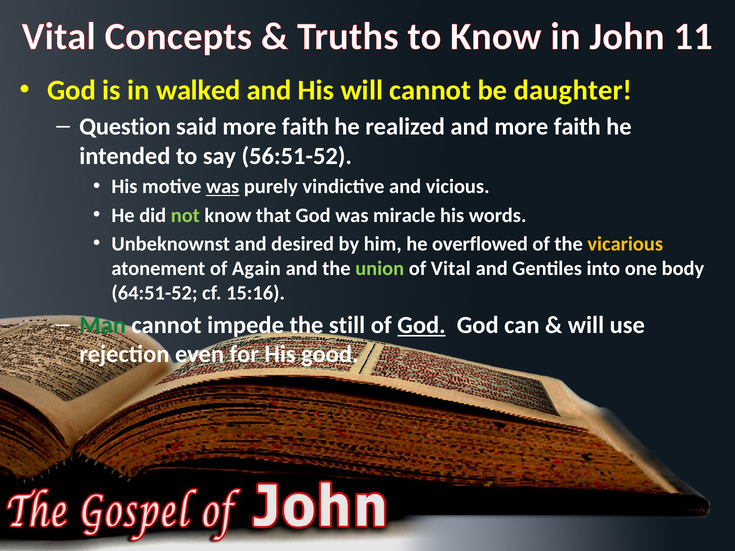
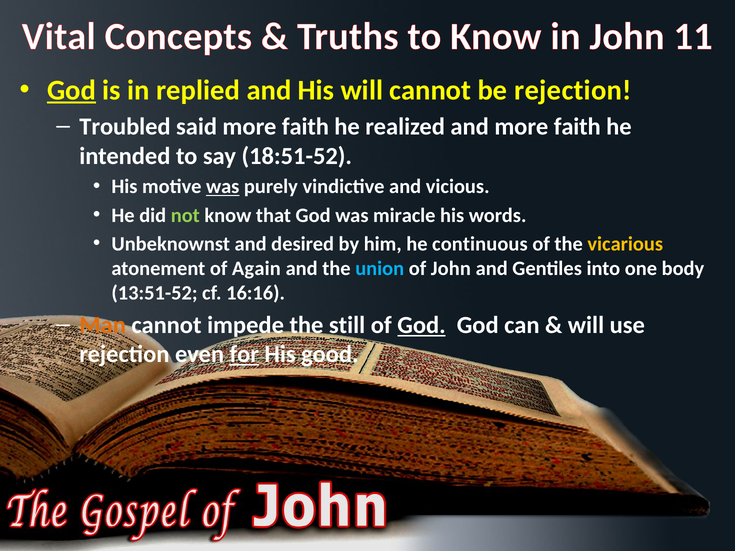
God at (72, 90) underline: none -> present
walked: walked -> replied
be daughter: daughter -> rejection
Question: Question -> Troubled
56:51-52: 56:51-52 -> 18:51-52
overflowed: overflowed -> continuous
union colour: light green -> light blue
of Vital: Vital -> John
64:51-52: 64:51-52 -> 13:51-52
15:16: 15:16 -> 16:16
Man colour: green -> orange
for underline: none -> present
